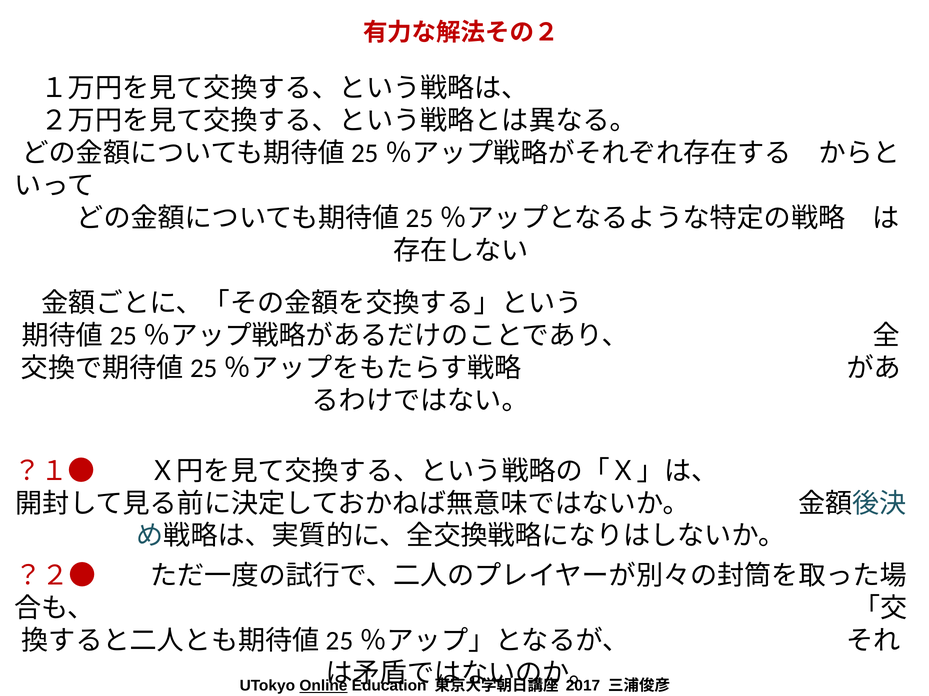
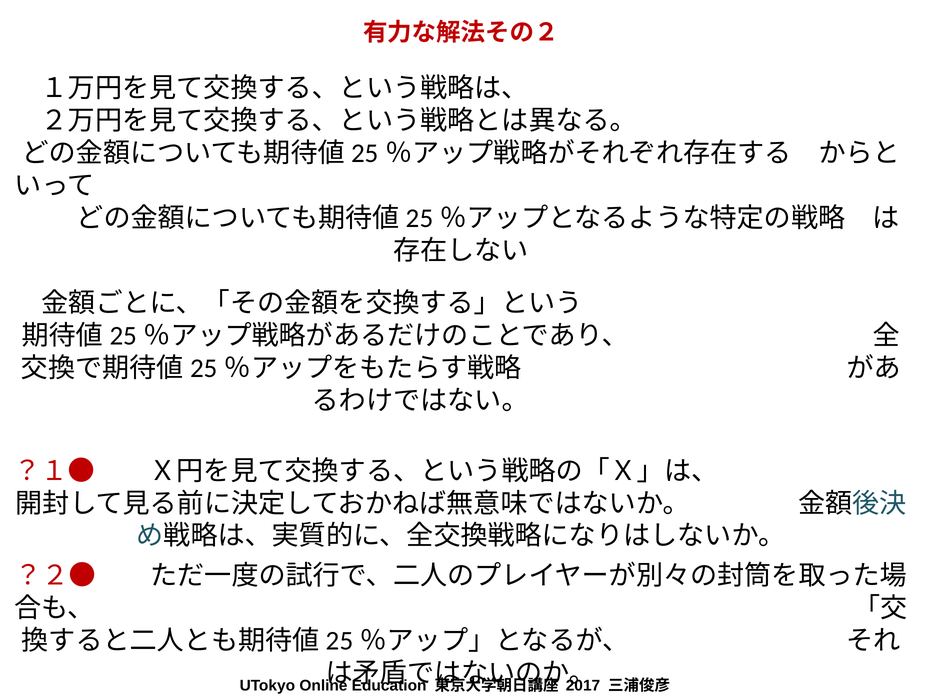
Online underline: present -> none
